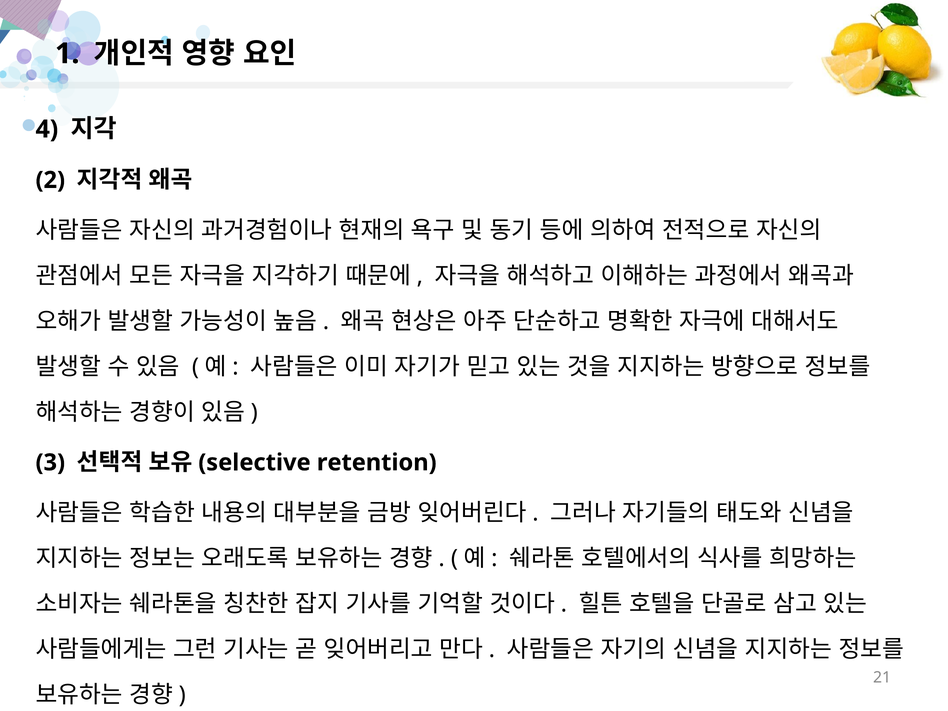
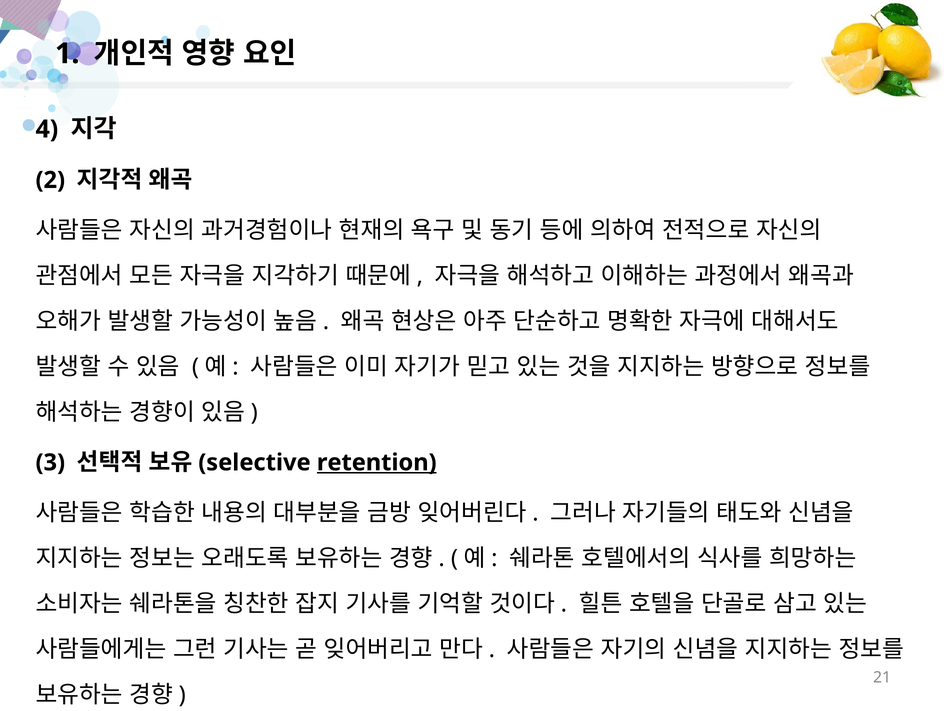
retention underline: none -> present
